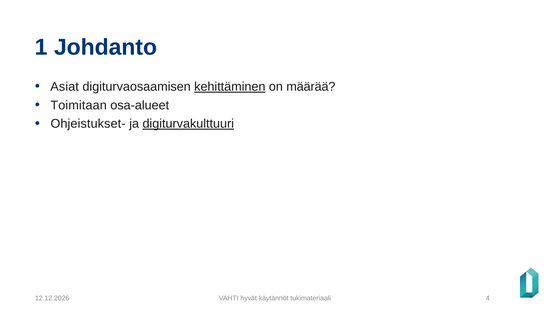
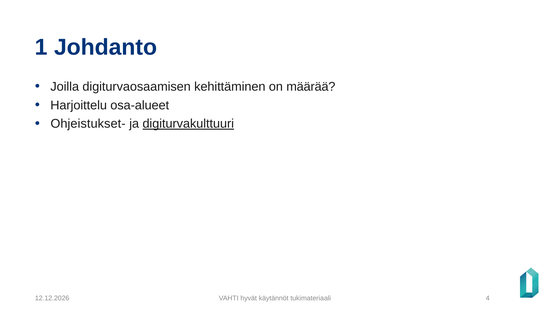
Asiat: Asiat -> Joilla
kehittäminen underline: present -> none
Toimitaan: Toimitaan -> Harjoittelu
